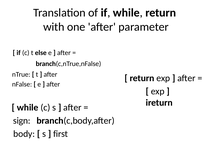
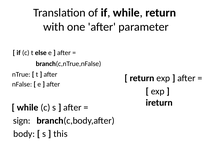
first: first -> this
